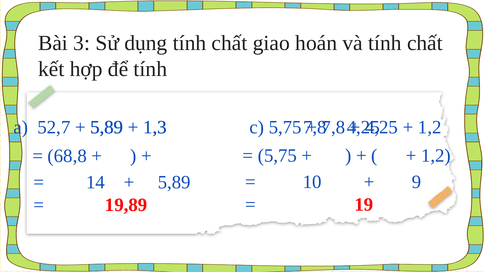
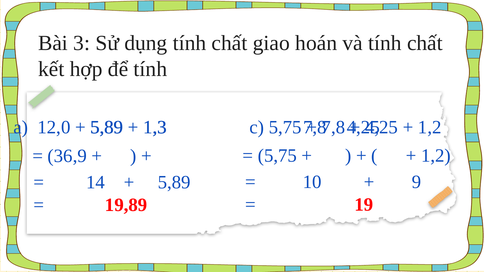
52,7: 52,7 -> 12,0
68,8: 68,8 -> 36,9
